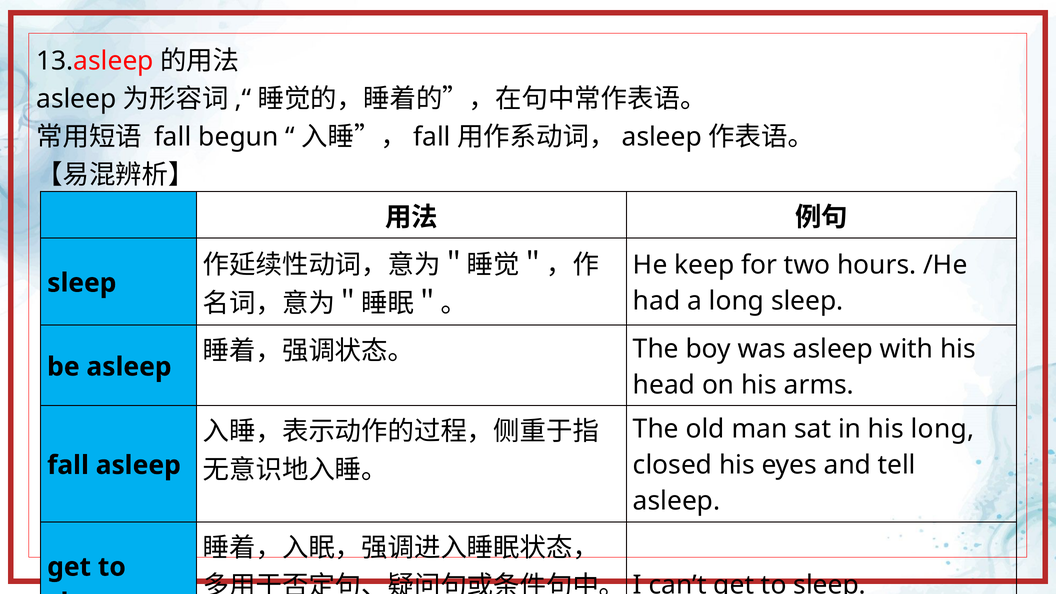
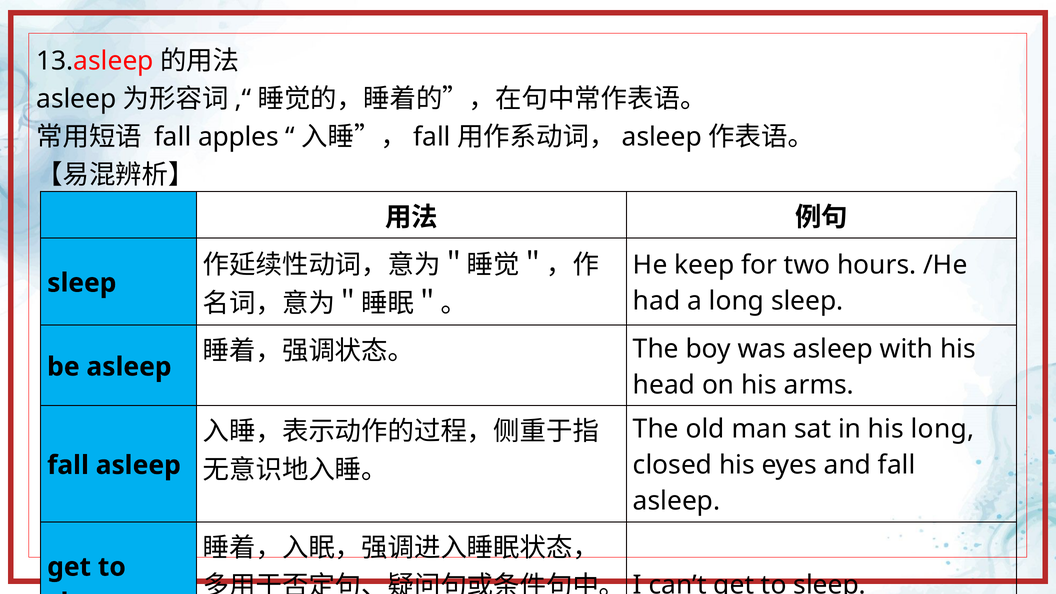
begun: begun -> apples
and tell: tell -> fall
